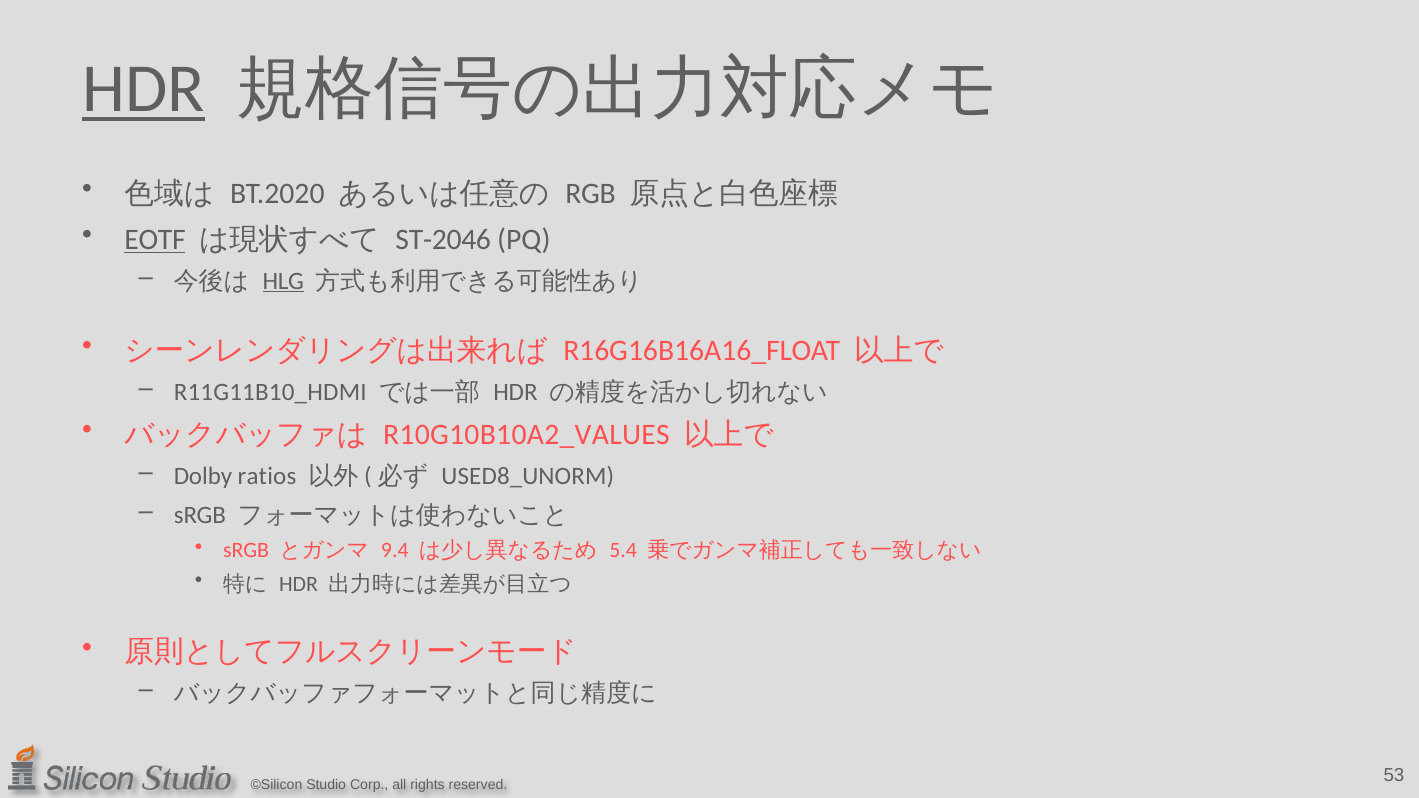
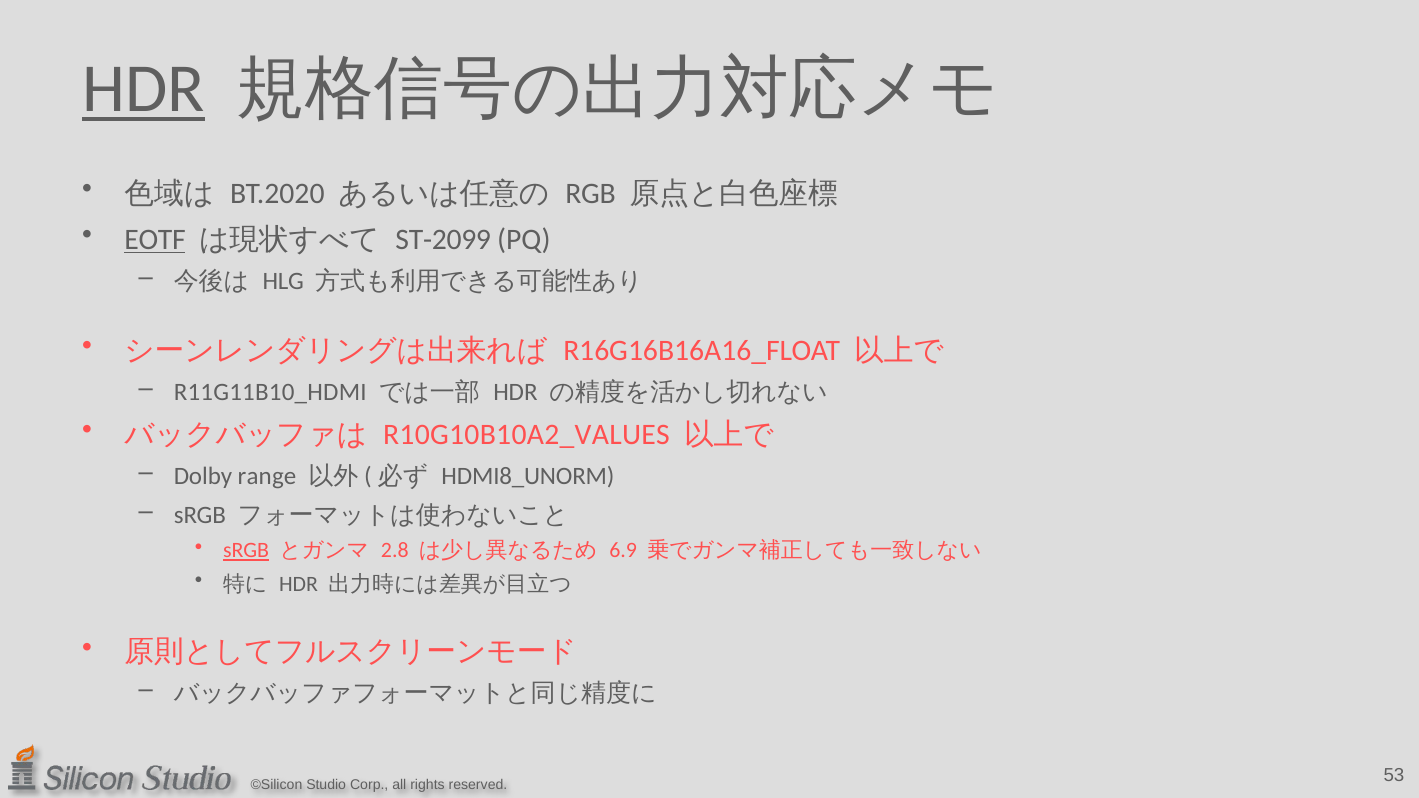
ST-2046: ST-2046 -> ST-2099
HLG underline: present -> none
ratios: ratios -> range
USED8_UNORM: USED8_UNORM -> HDMI8_UNORM
sRGB at (246, 551) underline: none -> present
9.4: 9.4 -> 2.8
5.4: 5.4 -> 6.9
